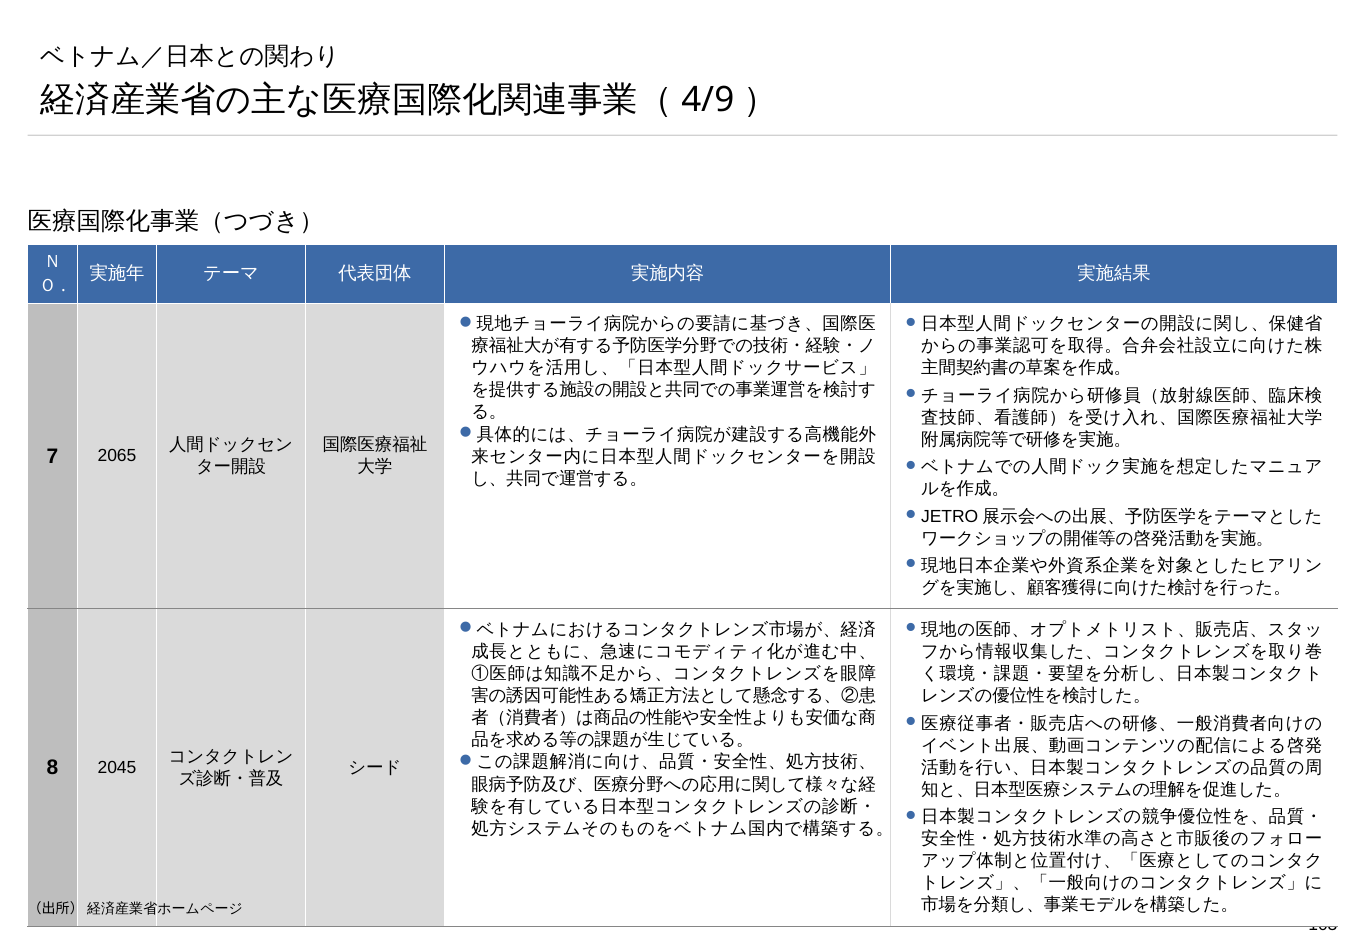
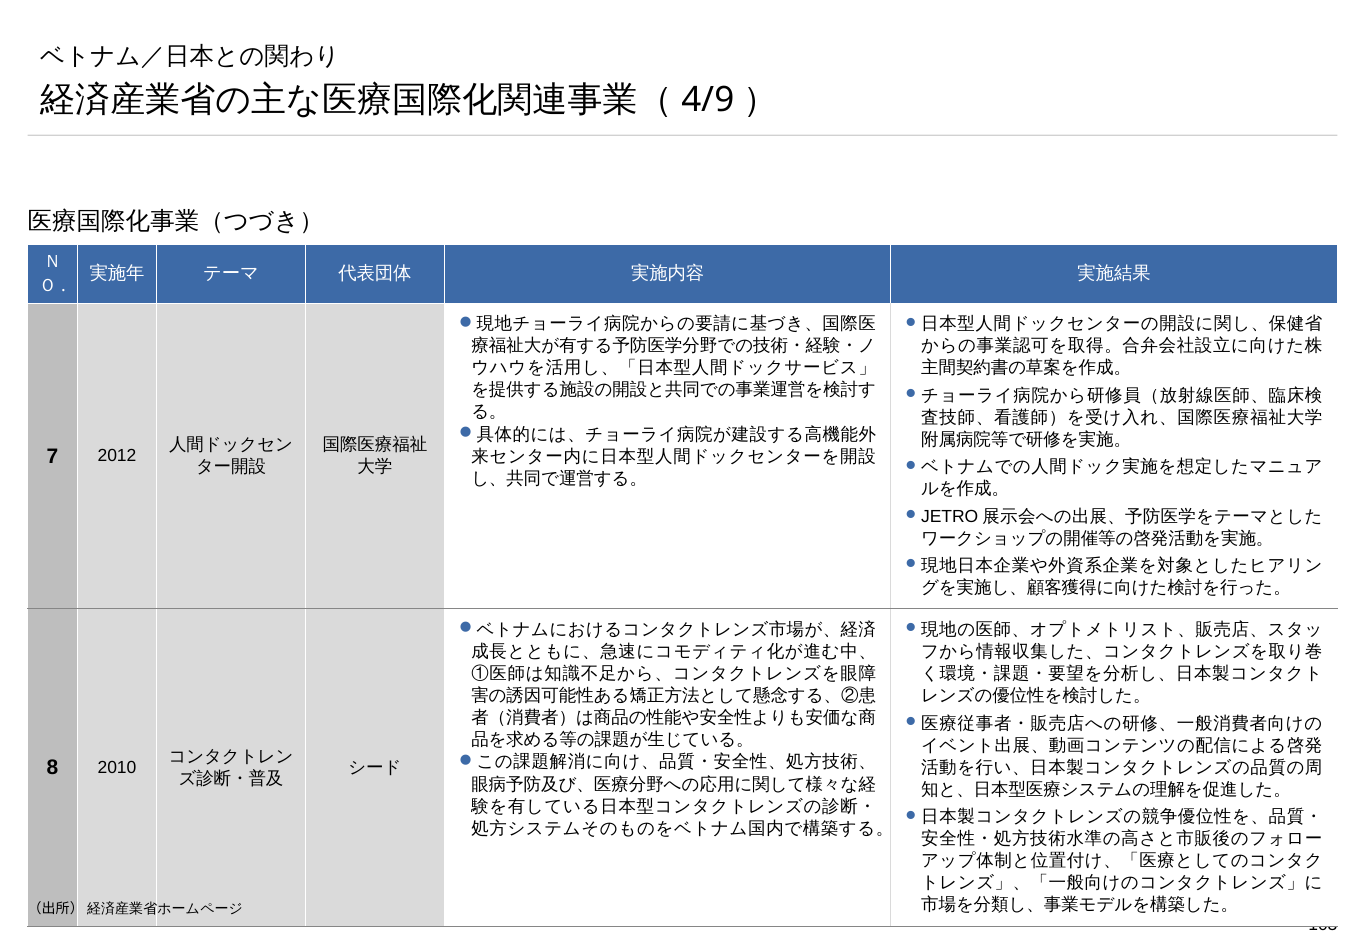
2065: 2065 -> 2012
2045: 2045 -> 2010
